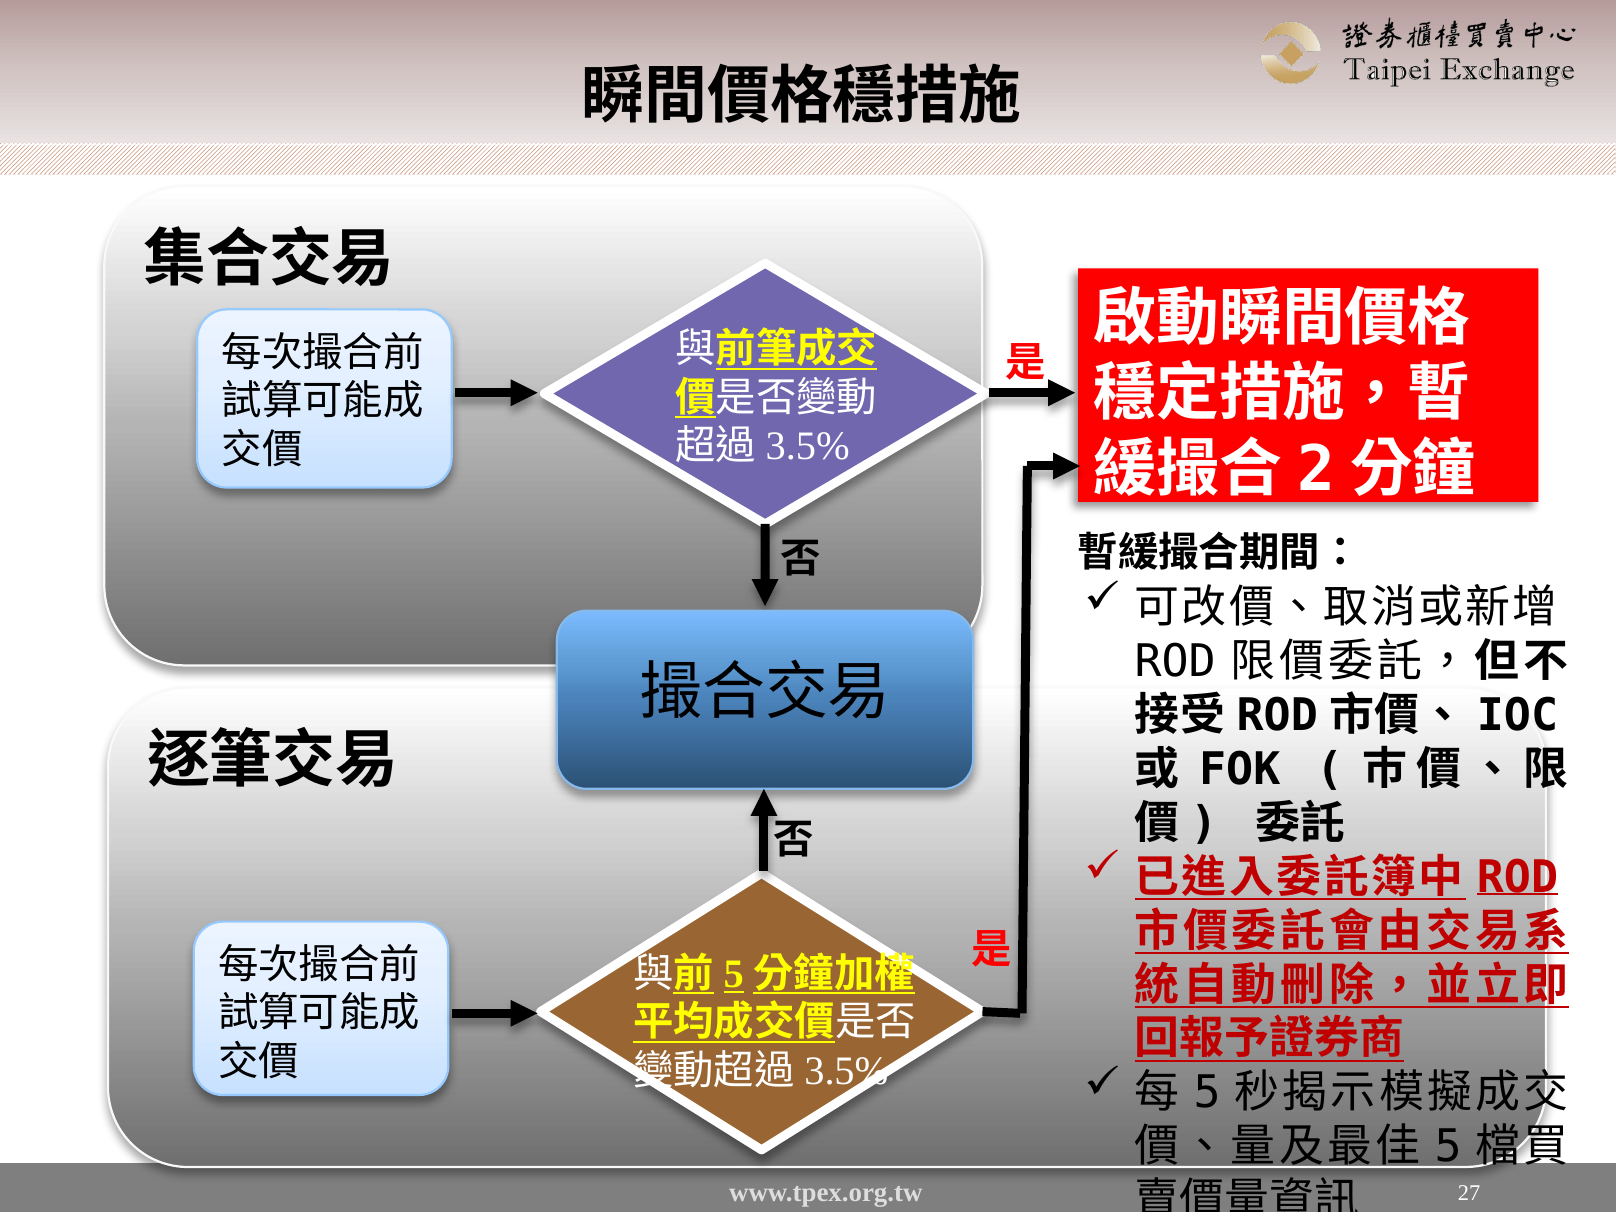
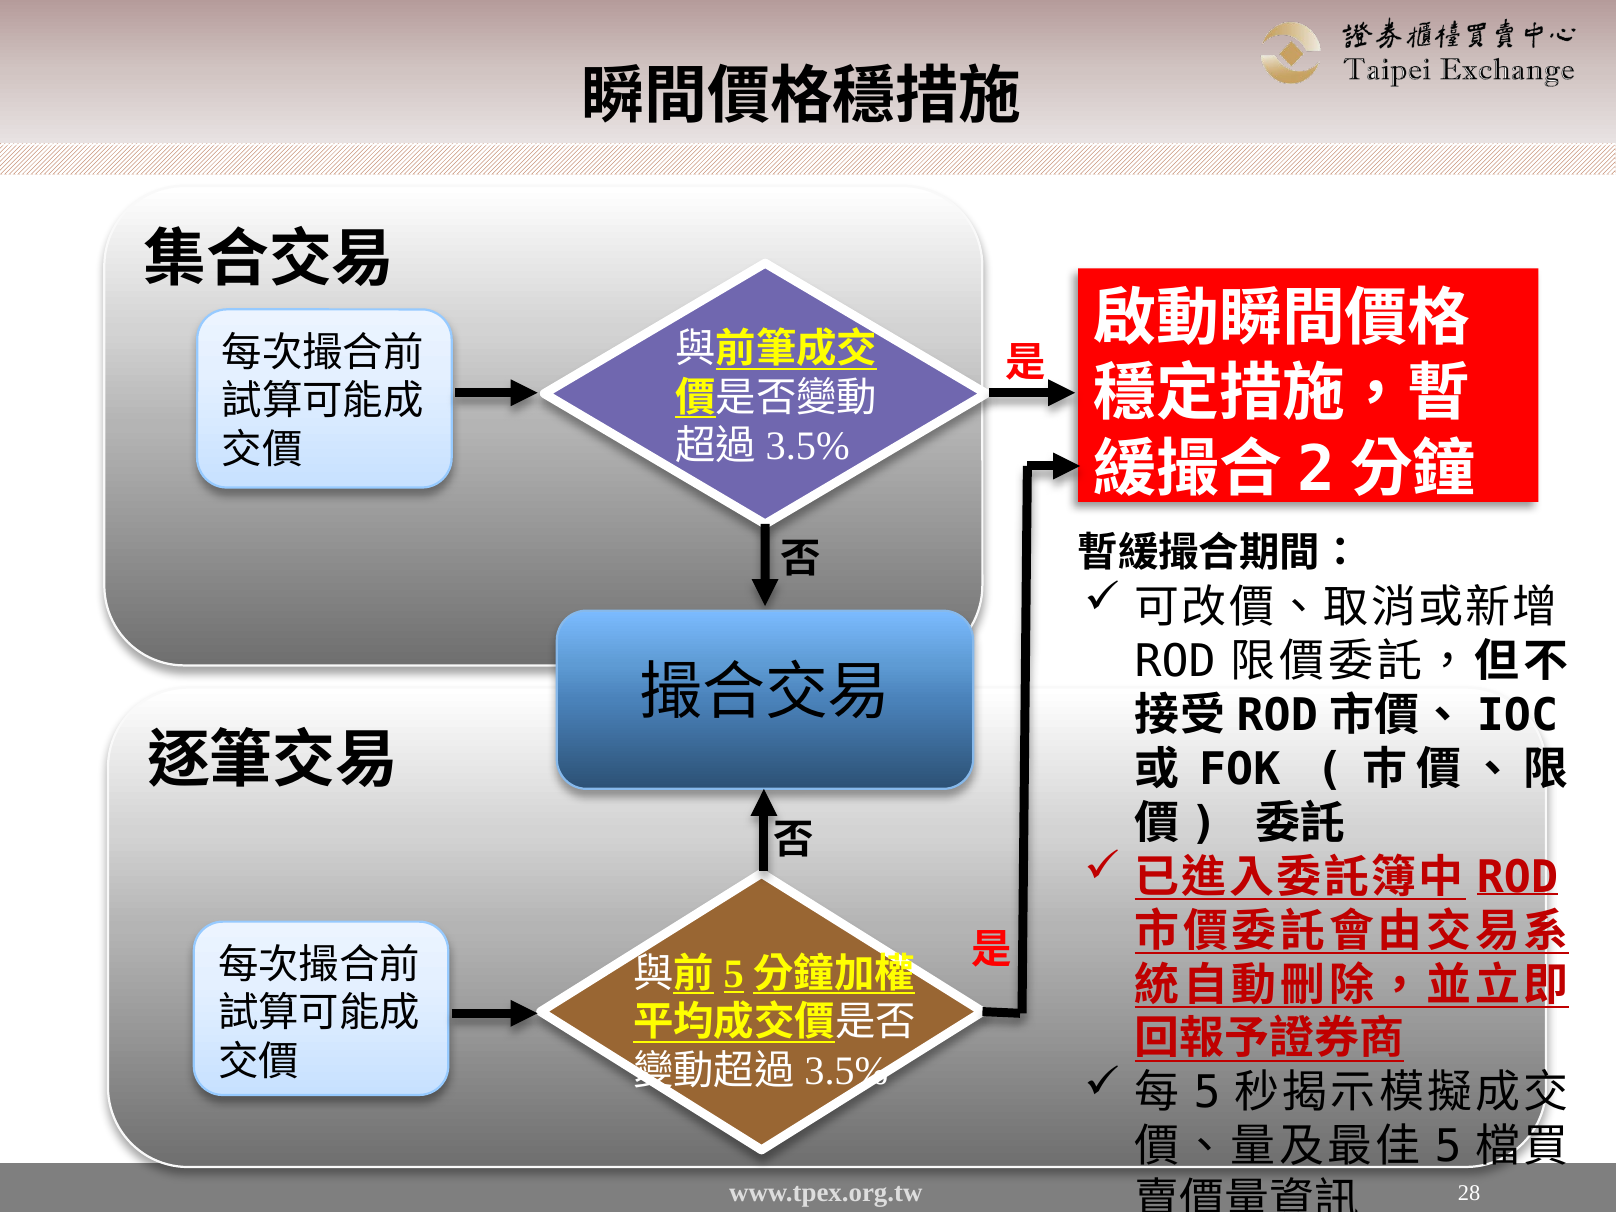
27: 27 -> 28
